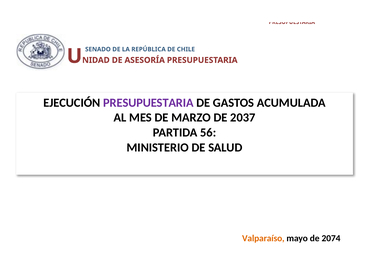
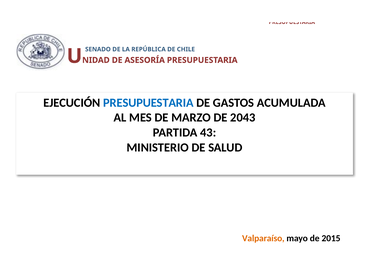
PRESUPUESTARIA at (148, 103) colour: purple -> blue
2037: 2037 -> 2043
56: 56 -> 43
2074: 2074 -> 2015
